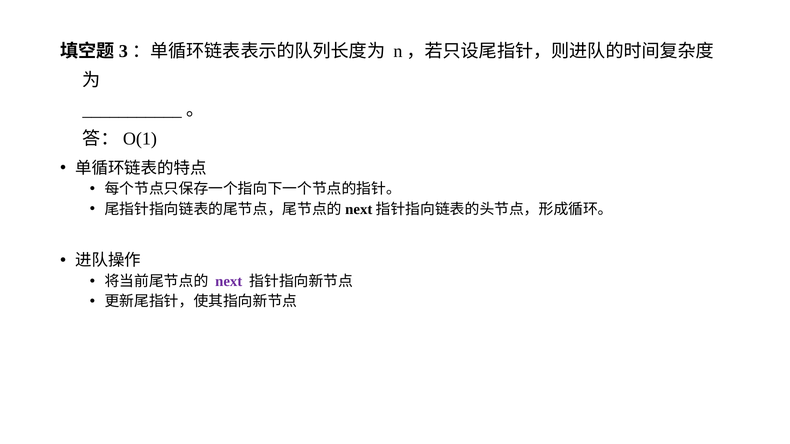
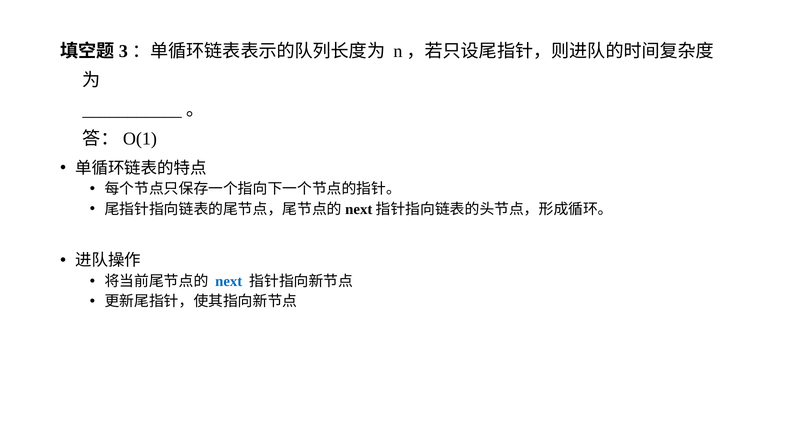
next colour: purple -> blue
